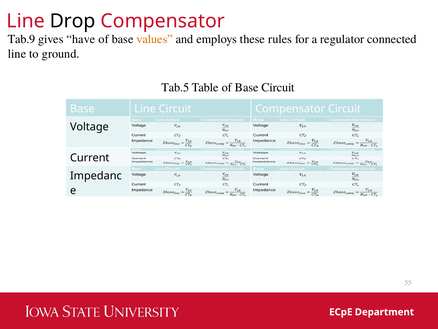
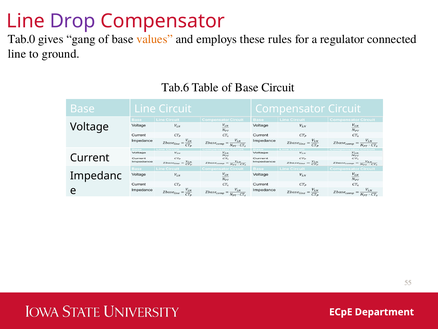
Drop colour: black -> purple
Tab.9: Tab.9 -> Tab.0
have: have -> gang
Tab.5: Tab.5 -> Tab.6
